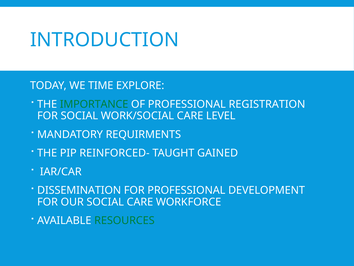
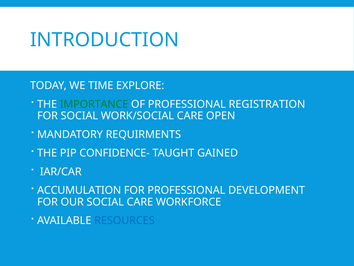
LEVEL: LEVEL -> OPEN
REINFORCED-: REINFORCED- -> CONFIDENCE-
DISSEMINATION: DISSEMINATION -> ACCUMULATION
RESOURCES colour: green -> blue
